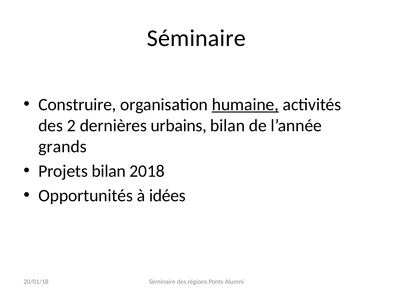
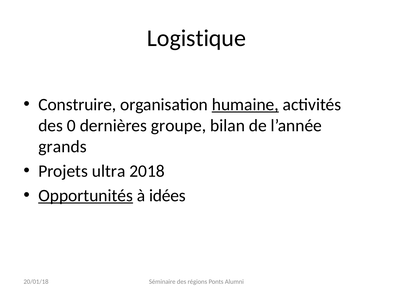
Séminaire at (196, 38): Séminaire -> Logistique
2: 2 -> 0
urbains: urbains -> groupe
Projets bilan: bilan -> ultra
Opportunités underline: none -> present
